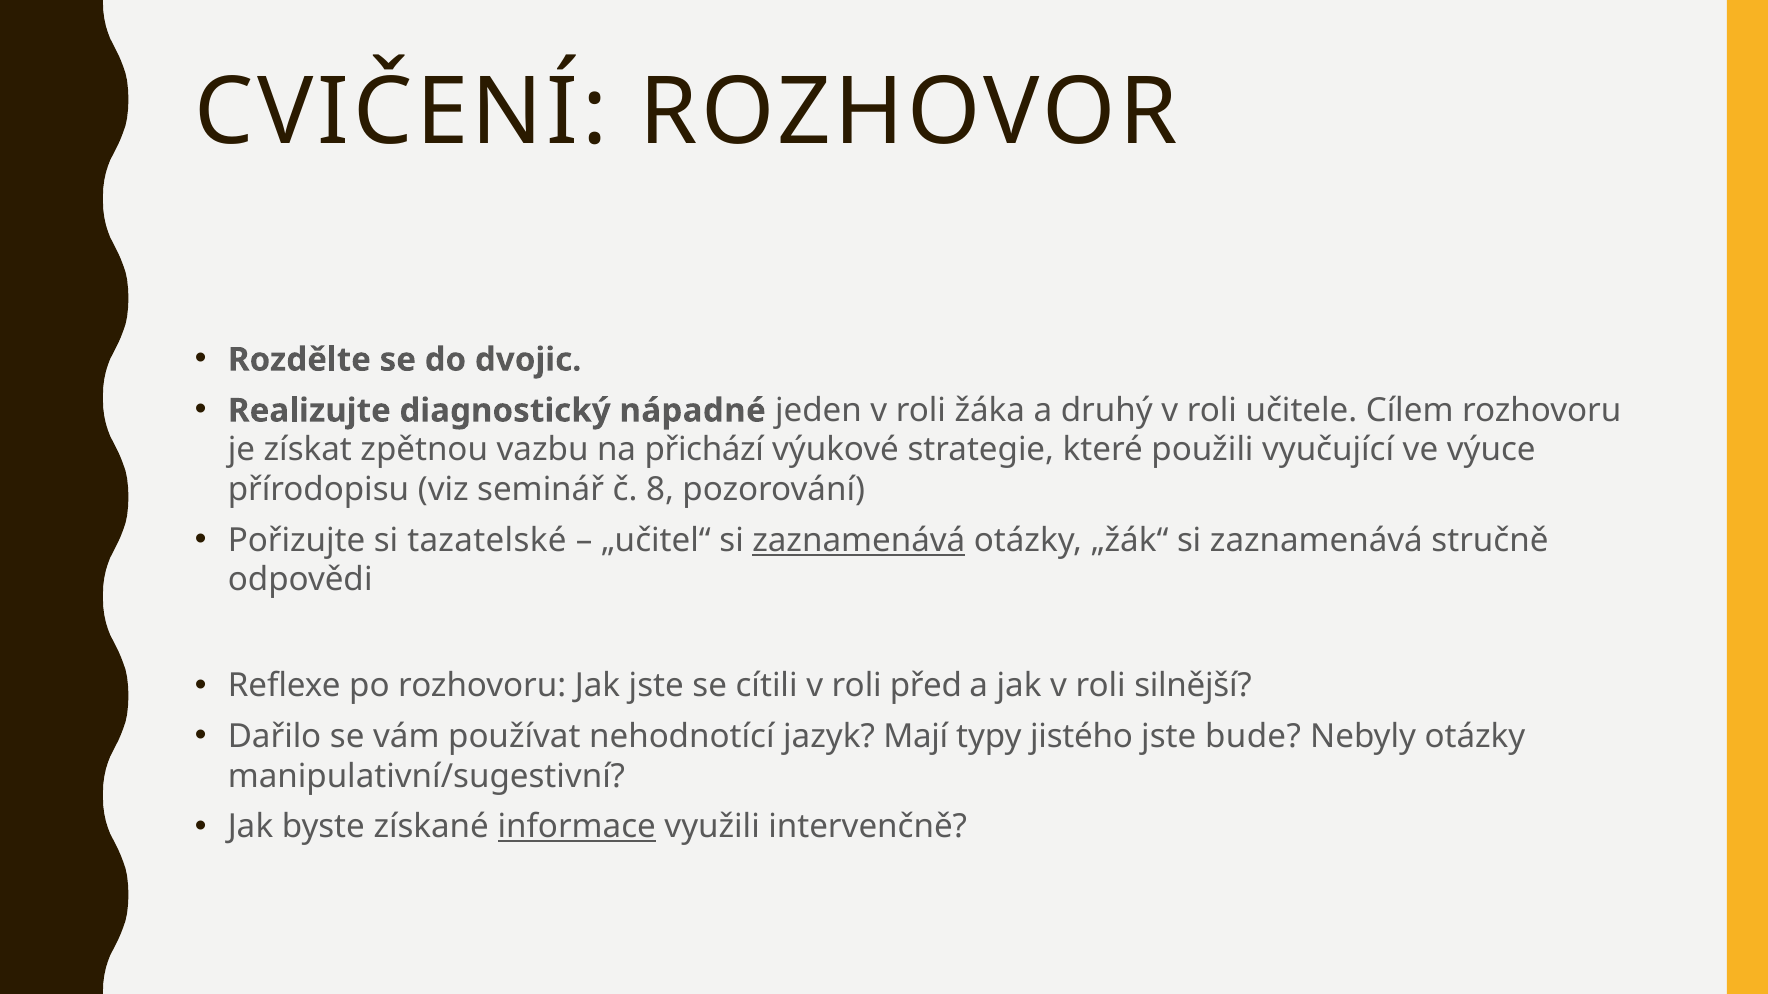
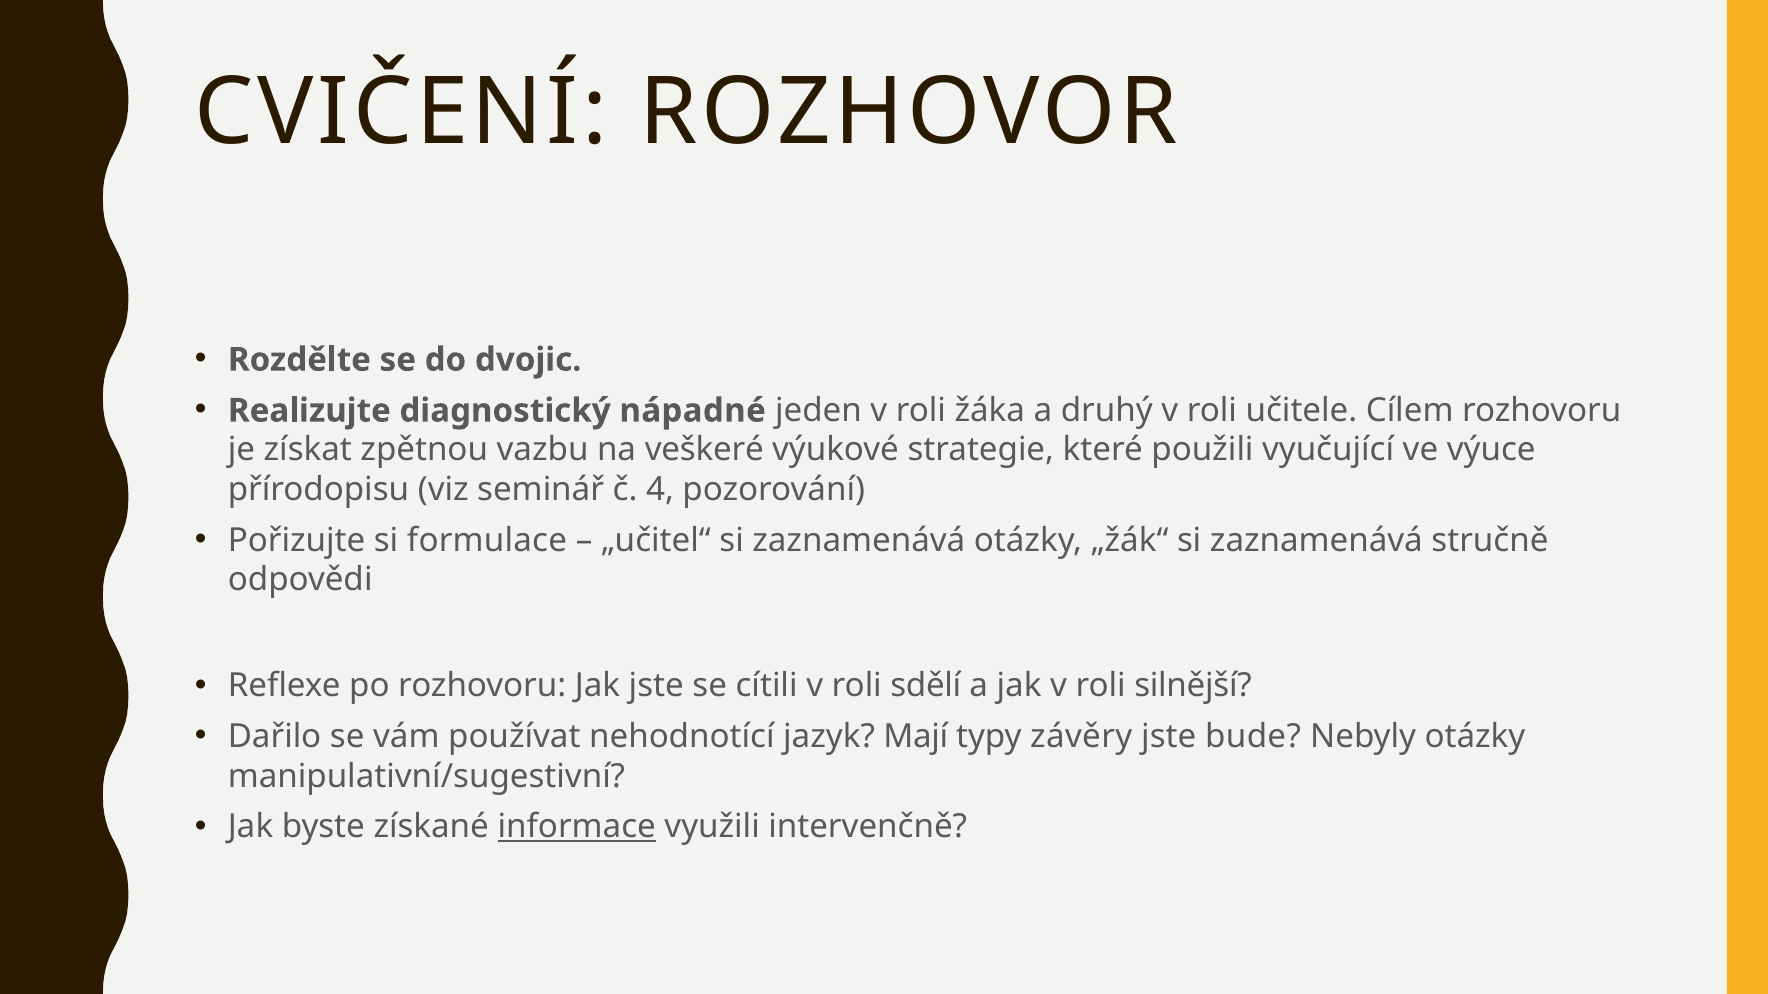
přichází: přichází -> veškeré
8: 8 -> 4
tazatelské: tazatelské -> formulace
zaznamenává at (859, 541) underline: present -> none
před: před -> sdělí
jistého: jistého -> závěry
